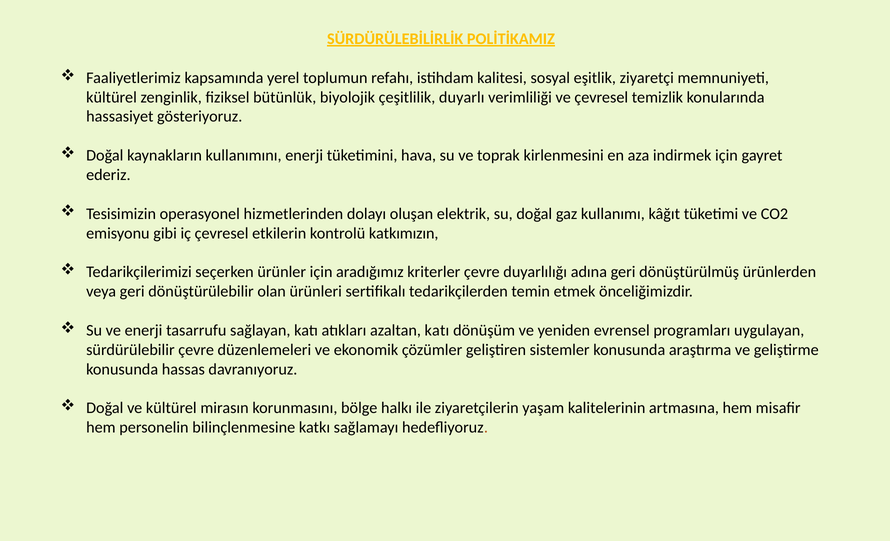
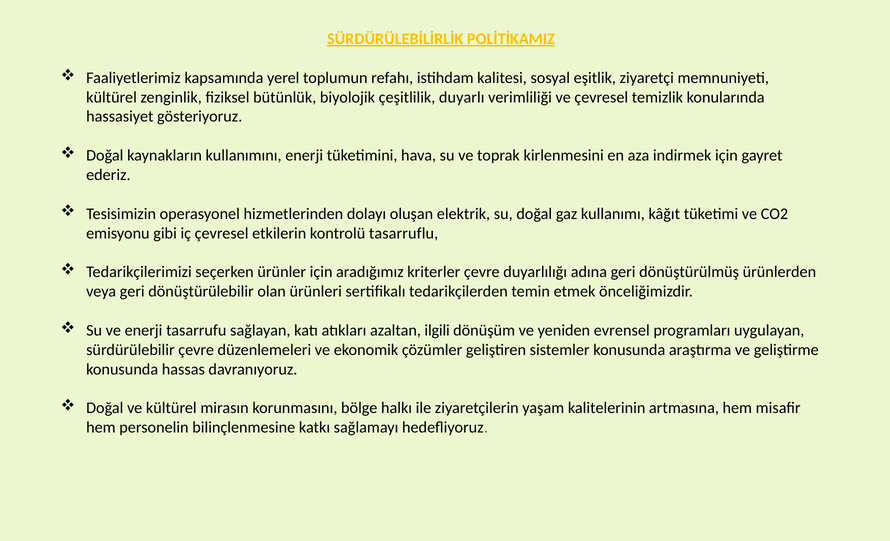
katkımızın: katkımızın -> tasarruflu
azaltan katı: katı -> ilgili
